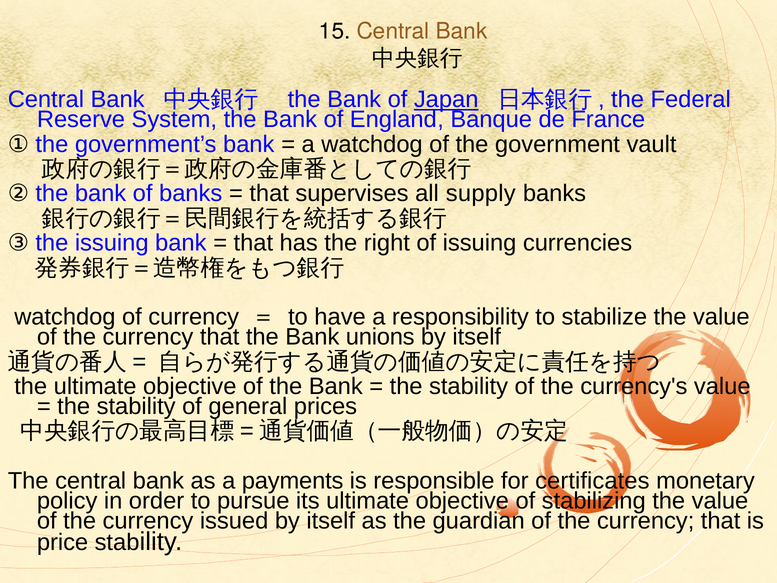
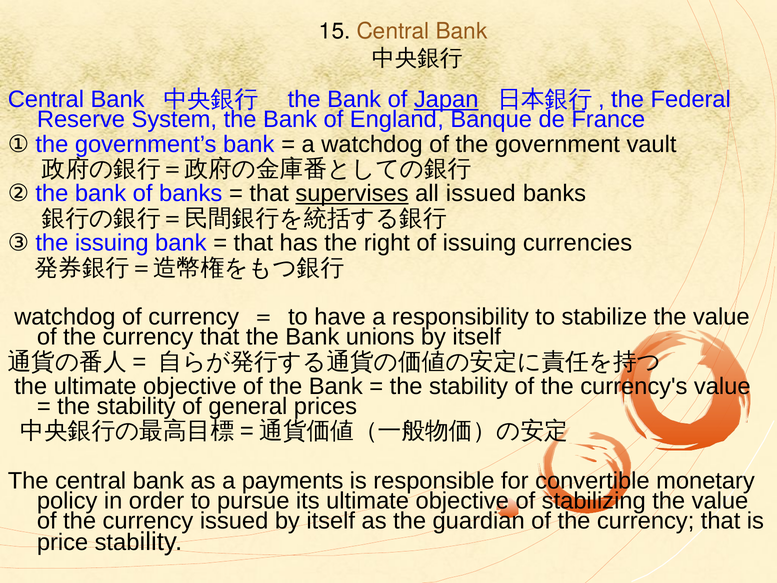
supervises underline: none -> present
all supply: supply -> issued
certificates: certificates -> convertible
